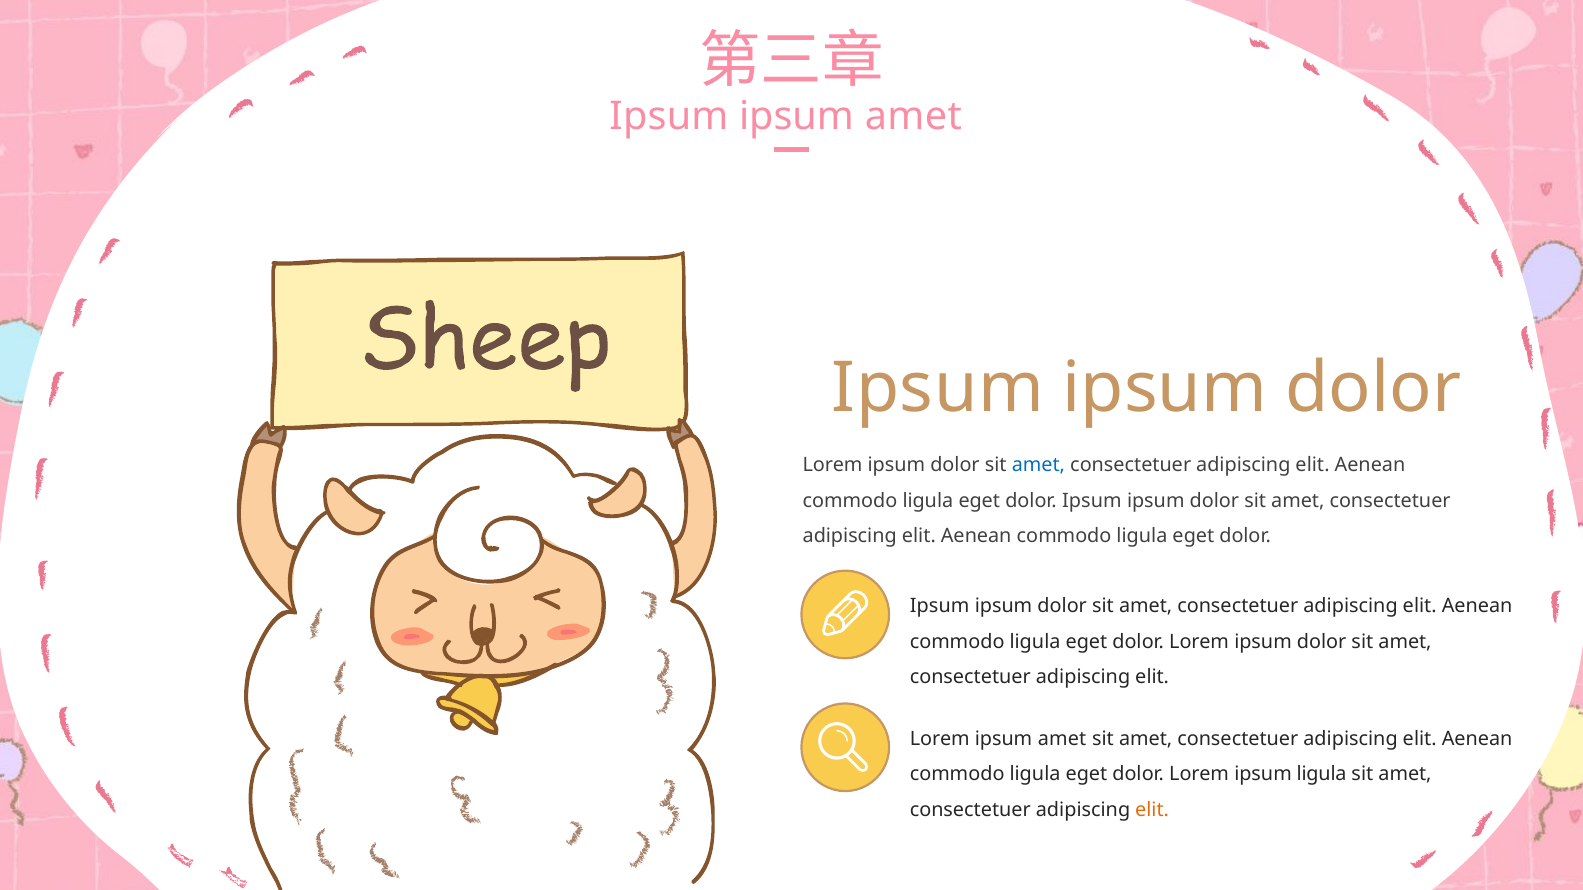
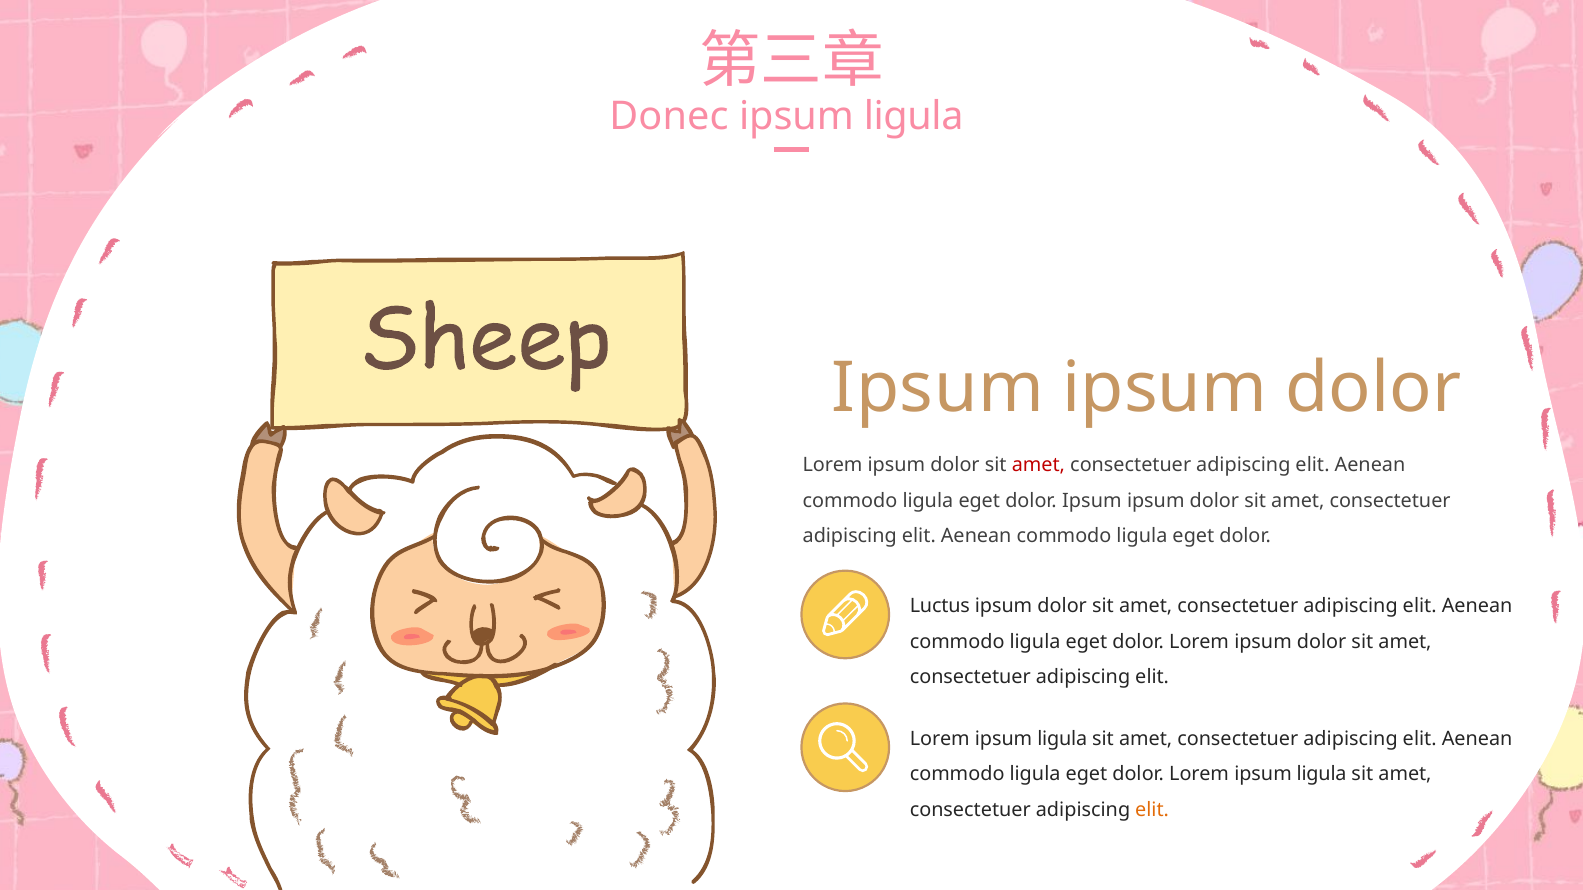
Ipsum at (669, 116): Ipsum -> Donec
amet at (913, 116): amet -> ligula
amet at (1038, 465) colour: blue -> red
Ipsum at (940, 606): Ipsum -> Luctus
amet at (1062, 739): amet -> ligula
